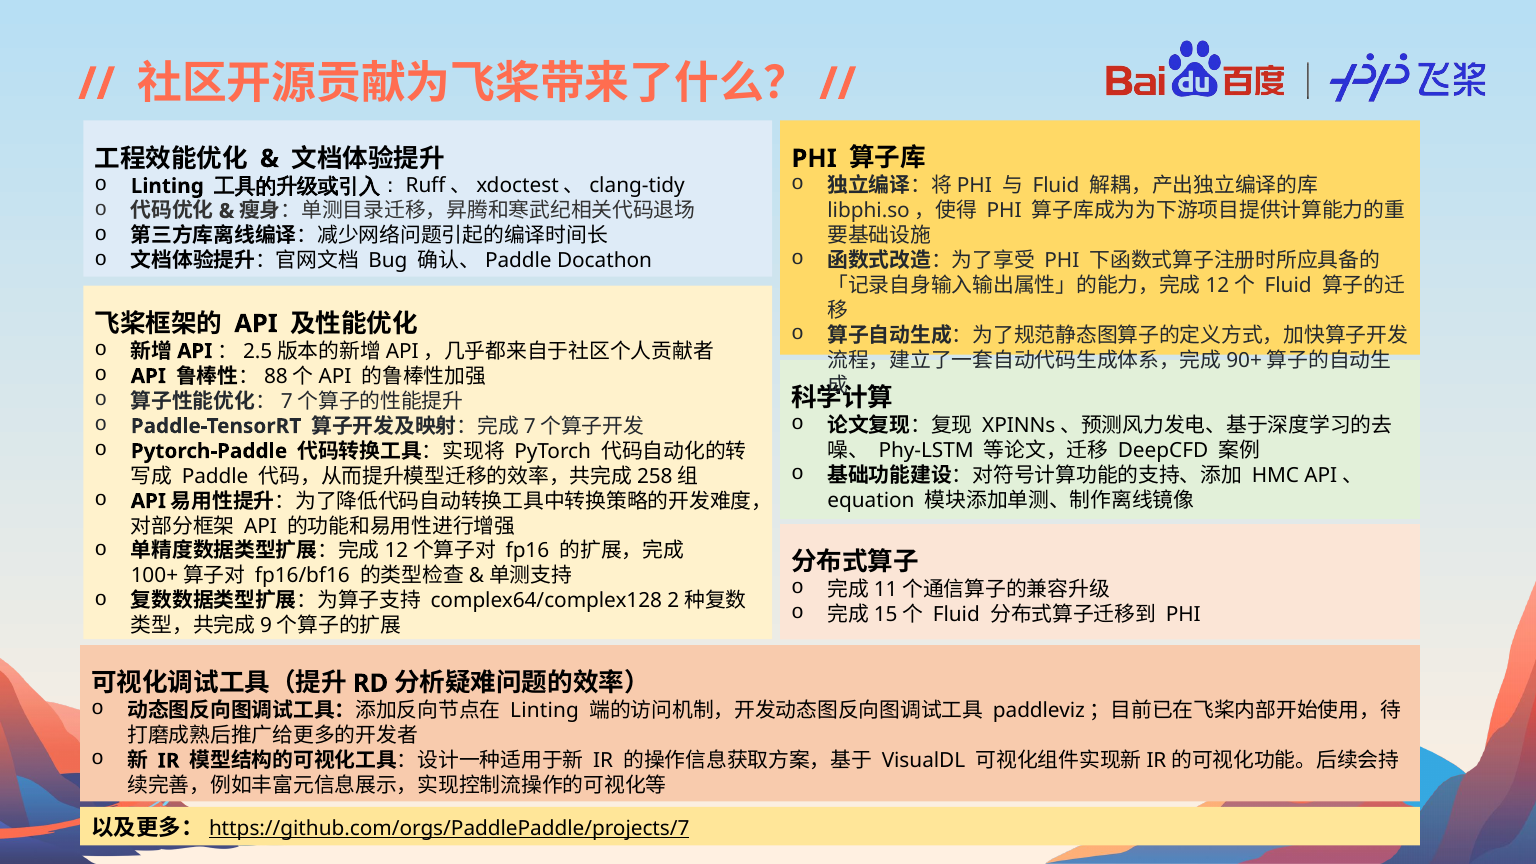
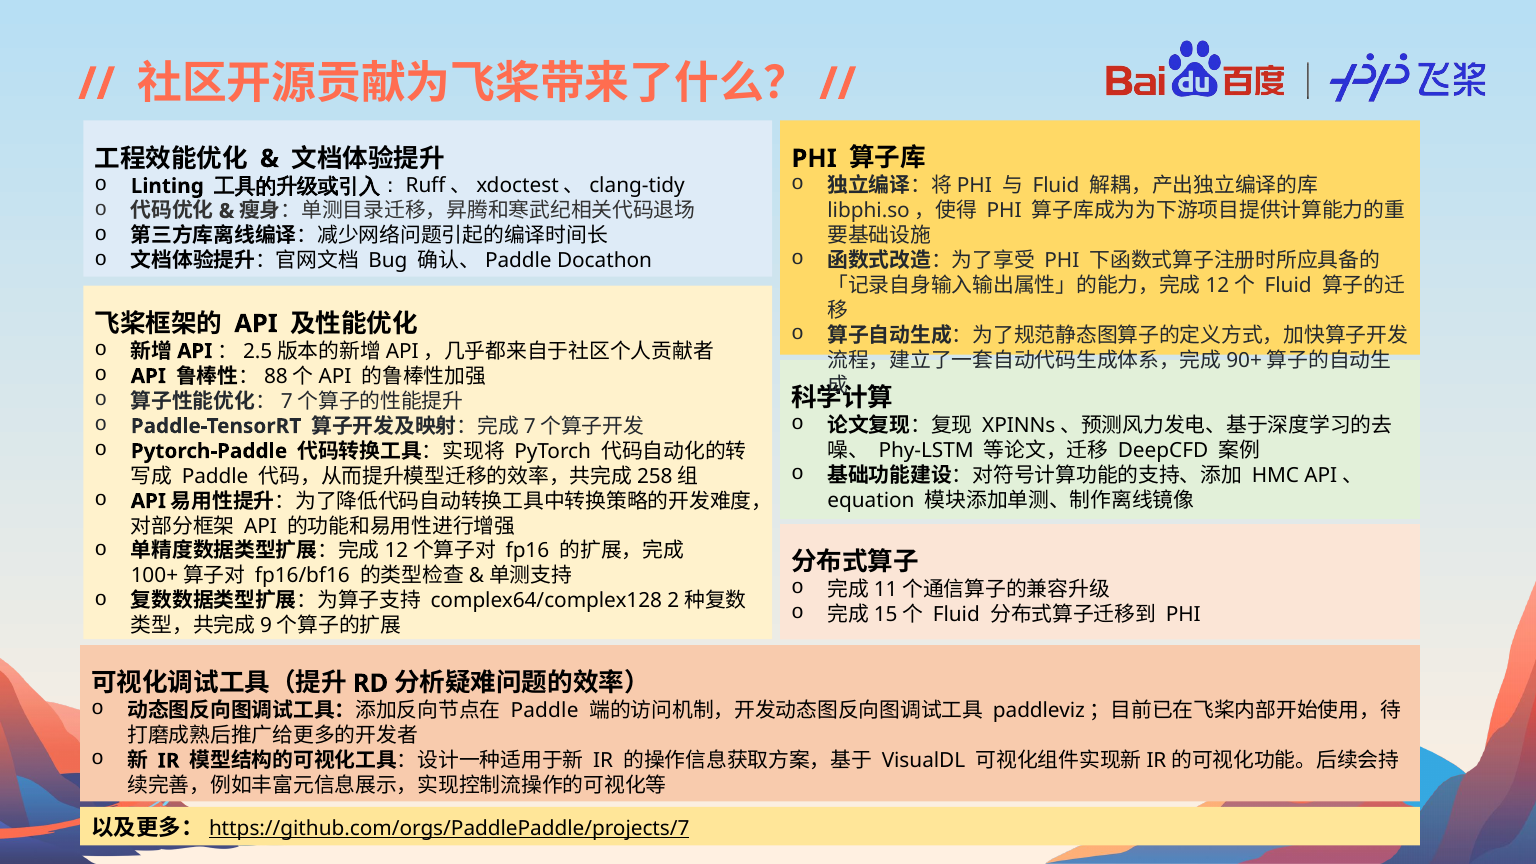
Linting at (545, 711): Linting -> Paddle
